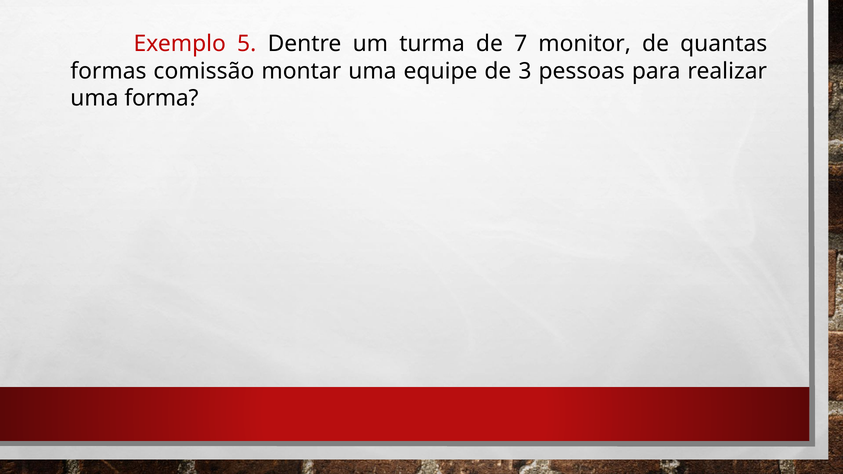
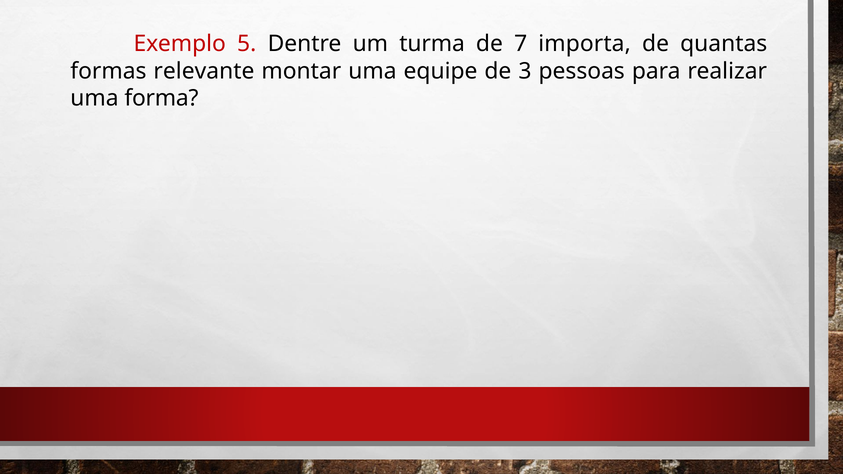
monitor: monitor -> importa
comissão: comissão -> relevante
